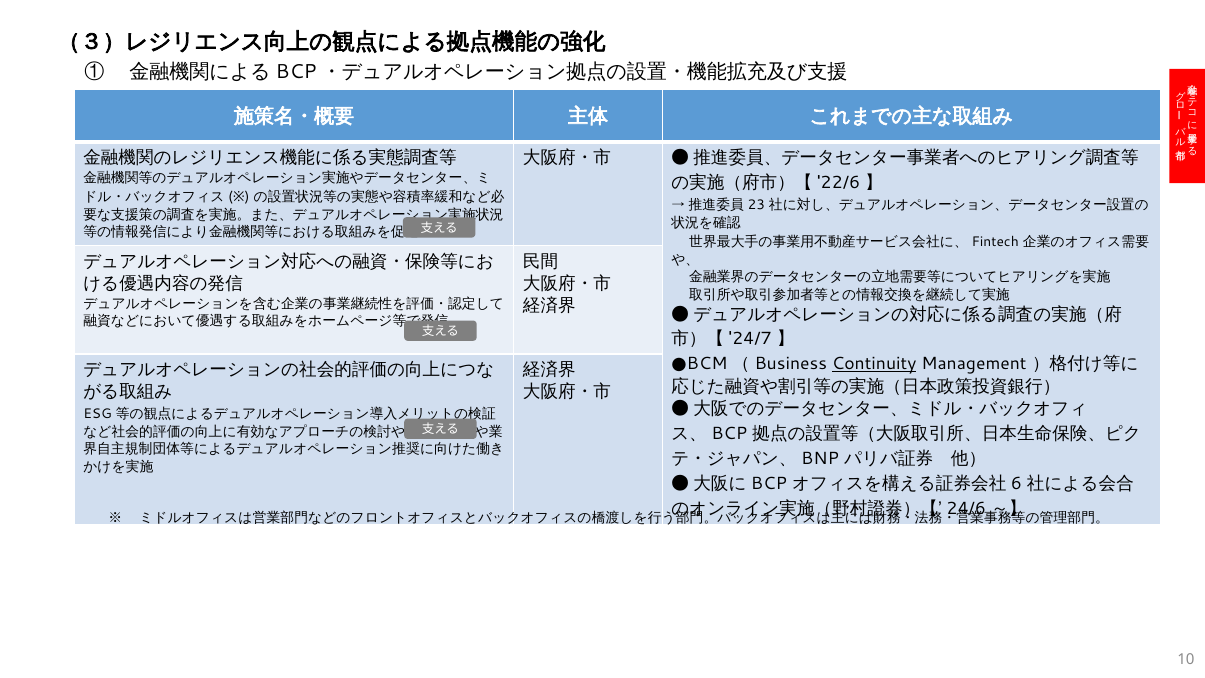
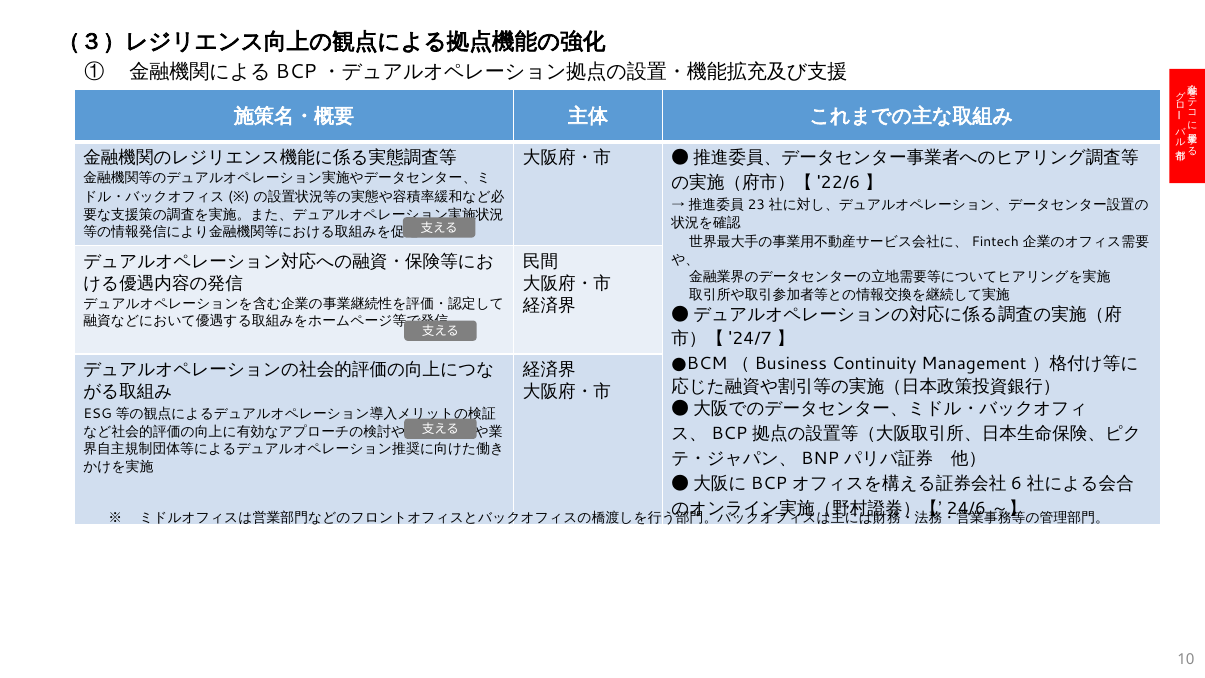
Continuity underline: present -> none
